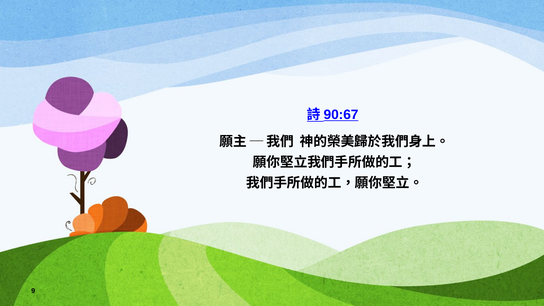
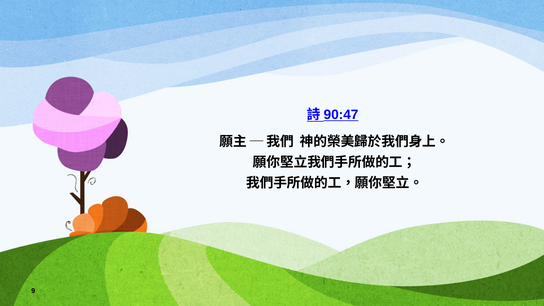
90:67: 90:67 -> 90:47
